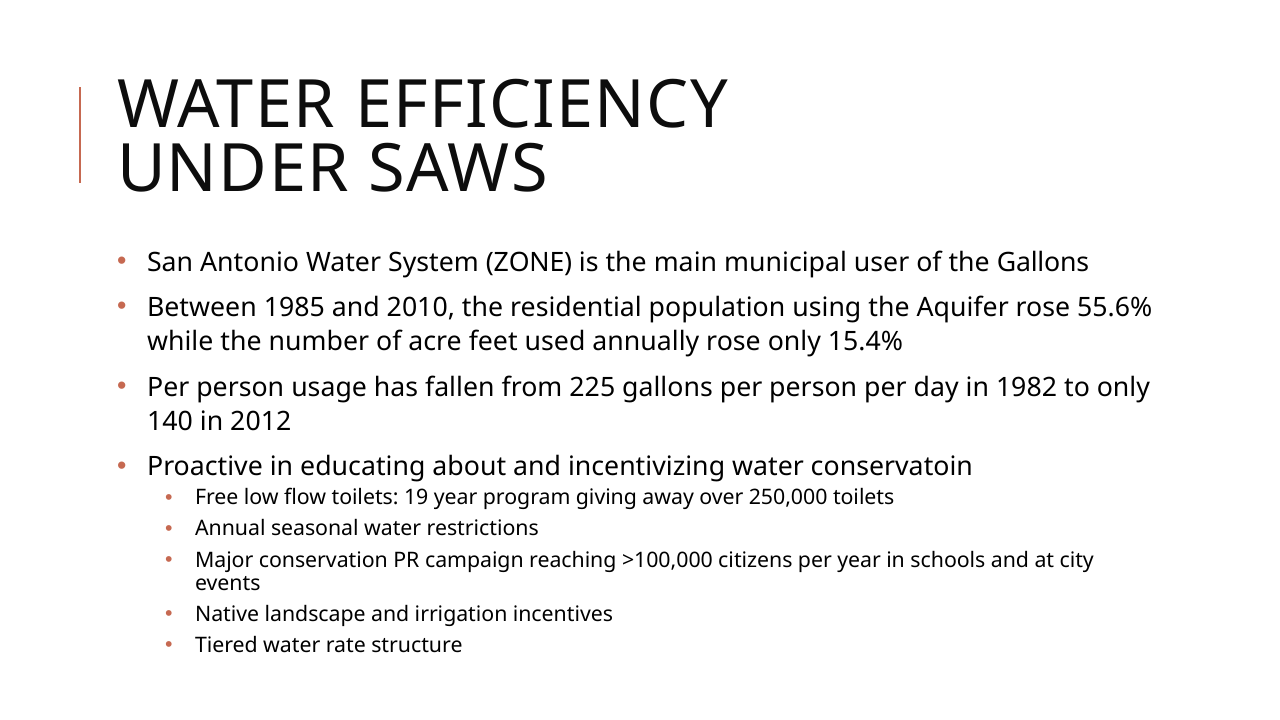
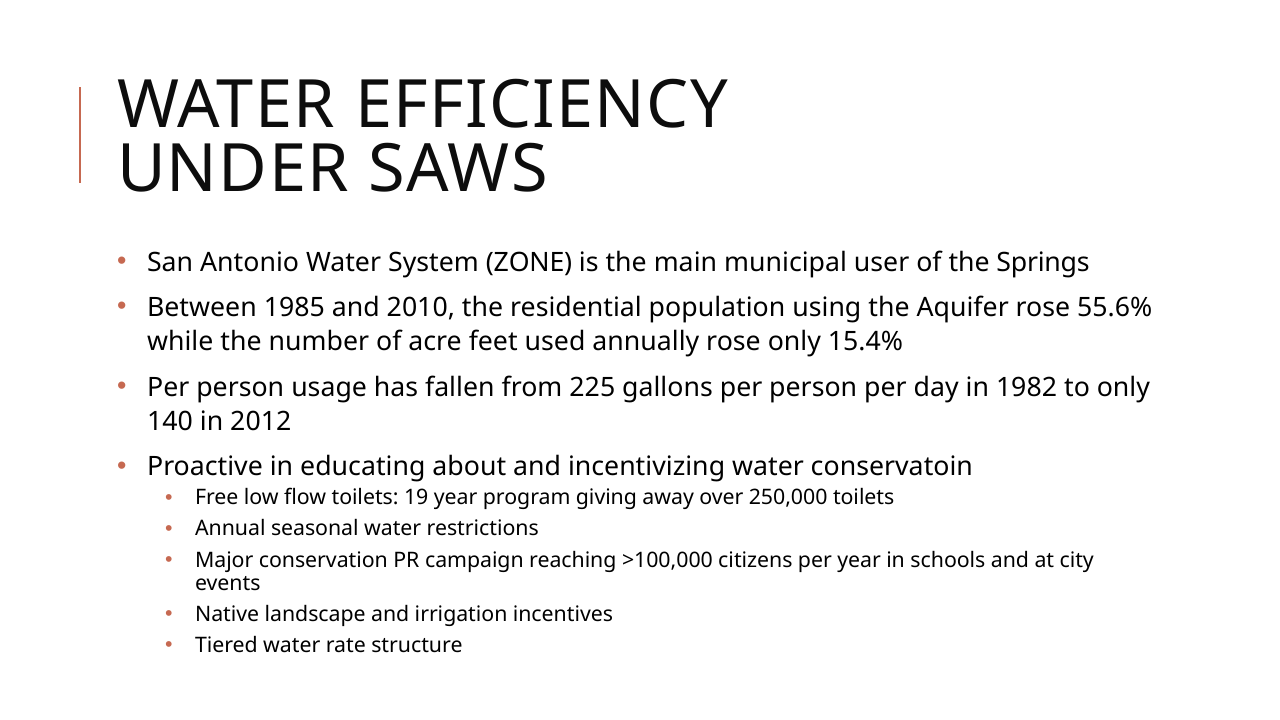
the Gallons: Gallons -> Springs
